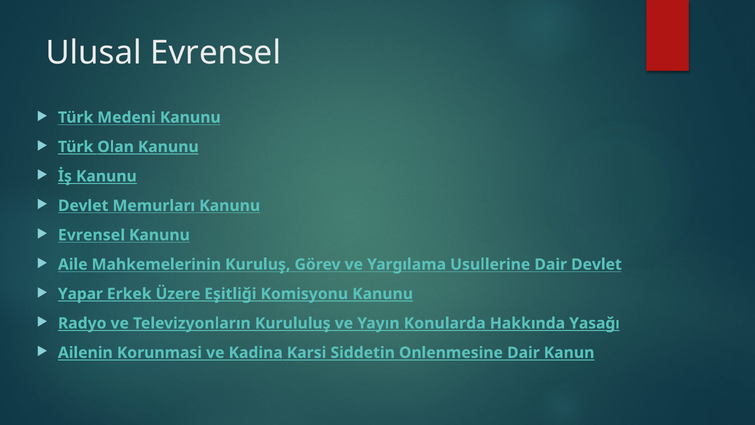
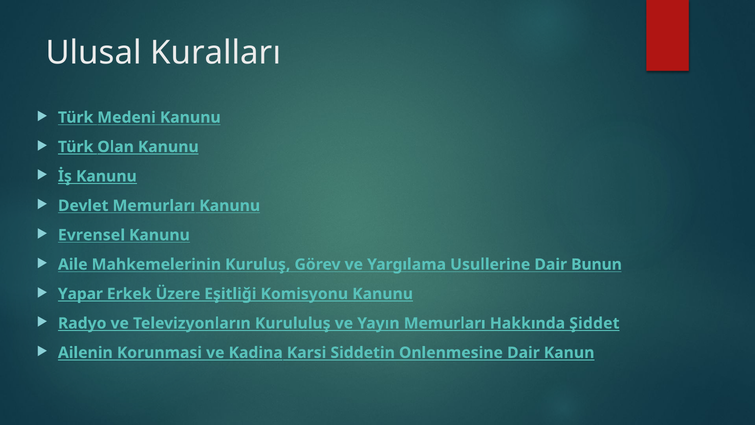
Ulusal Evrensel: Evrensel -> Kuralları
Dair Devlet: Devlet -> Bunun
Yayın Konularda: Konularda -> Memurları
Yasağı: Yasağı -> Şiddet
